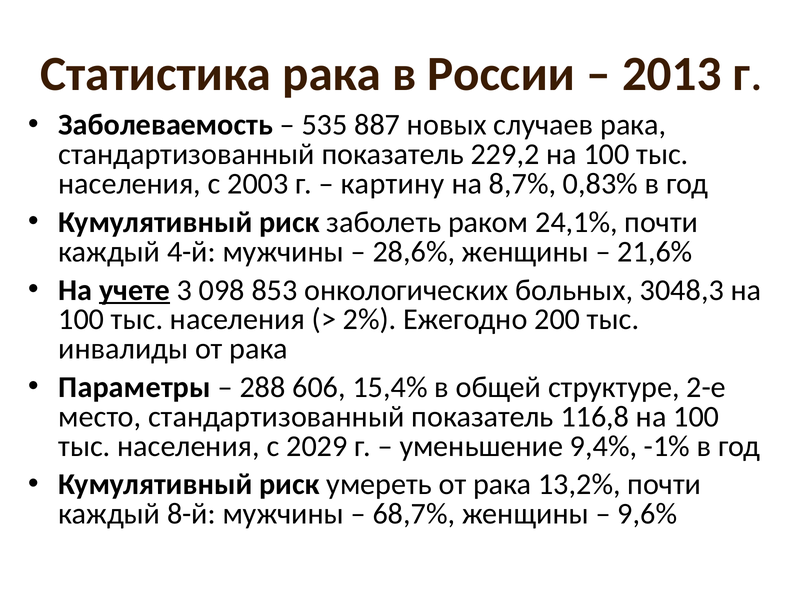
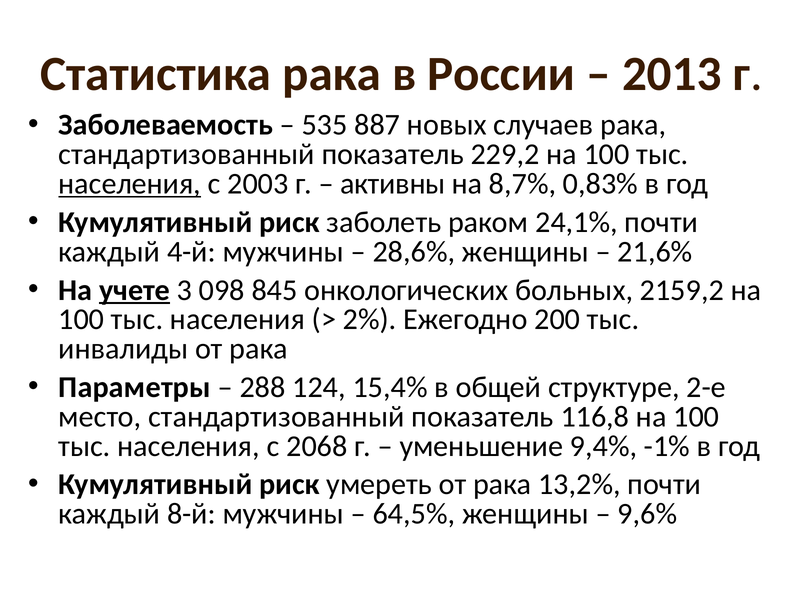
населения at (130, 184) underline: none -> present
картину: картину -> активны
853: 853 -> 845
3048,3: 3048,3 -> 2159,2
606: 606 -> 124
2029: 2029 -> 2068
68,7%: 68,7% -> 64,5%
